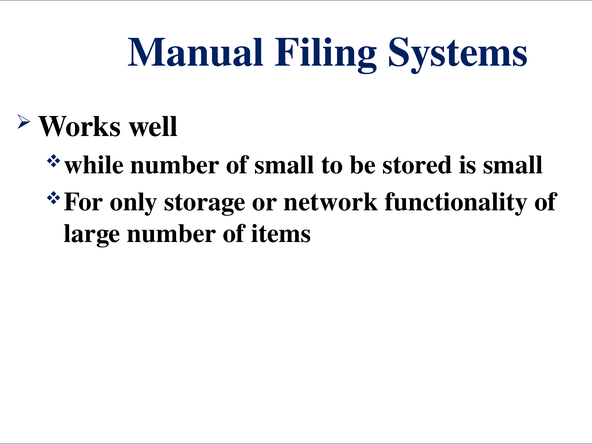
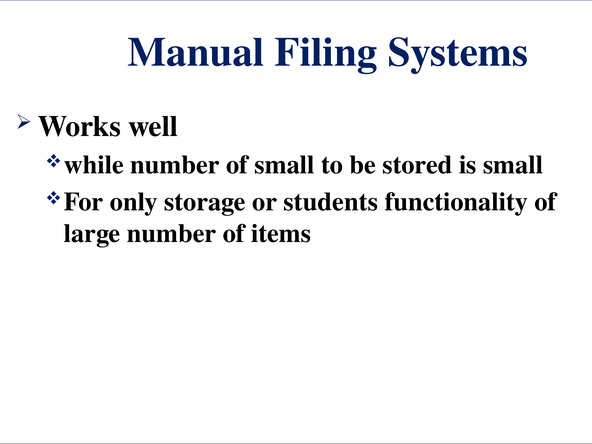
network: network -> students
